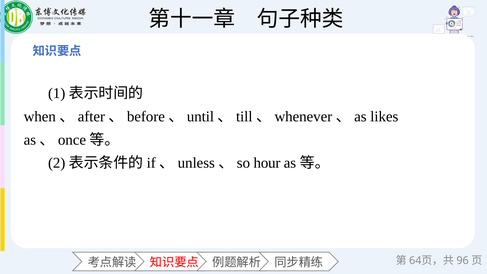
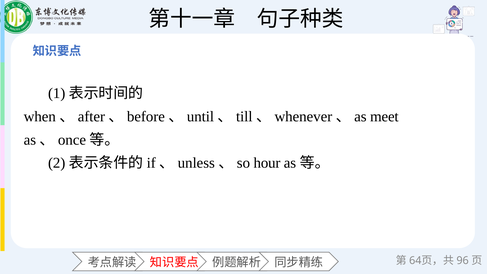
likes: likes -> meet
